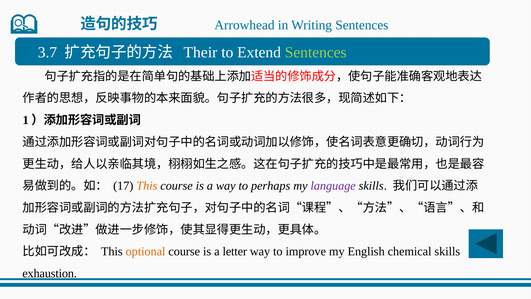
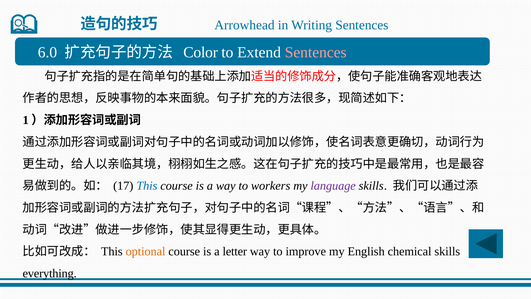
3.7: 3.7 -> 6.0
Their: Their -> Color
Sentences at (316, 52) colour: light green -> pink
This at (147, 186) colour: orange -> blue
perhaps: perhaps -> workers
exhaustion: exhaustion -> everything
